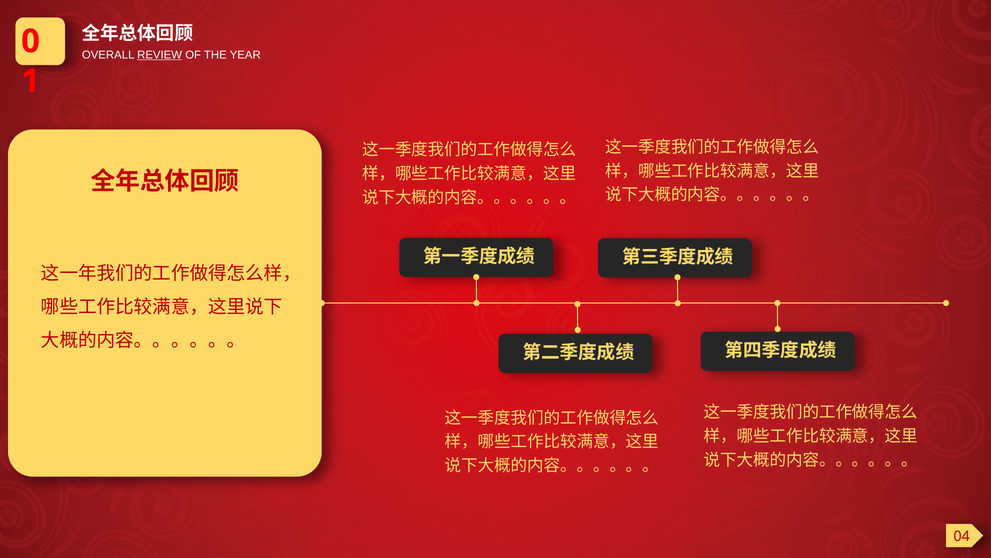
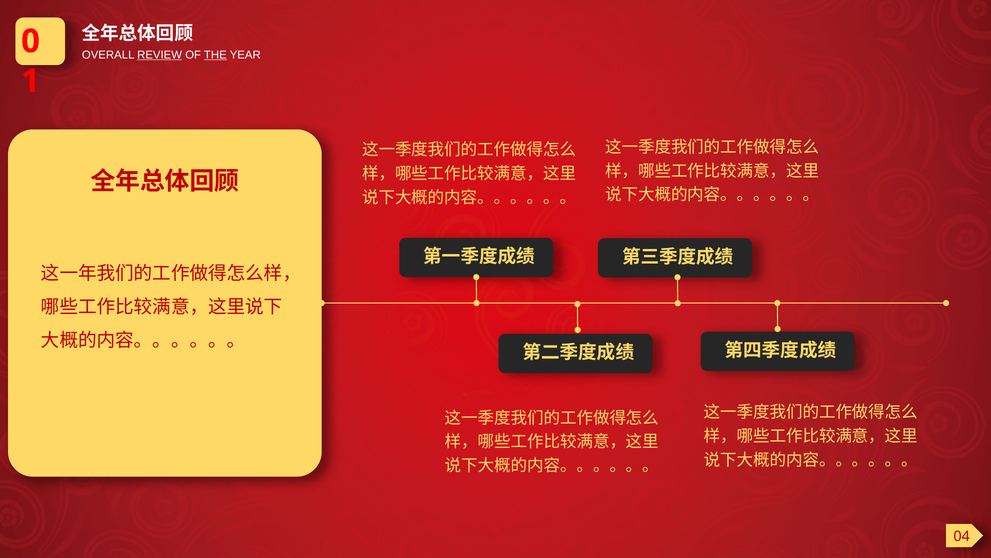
THE underline: none -> present
